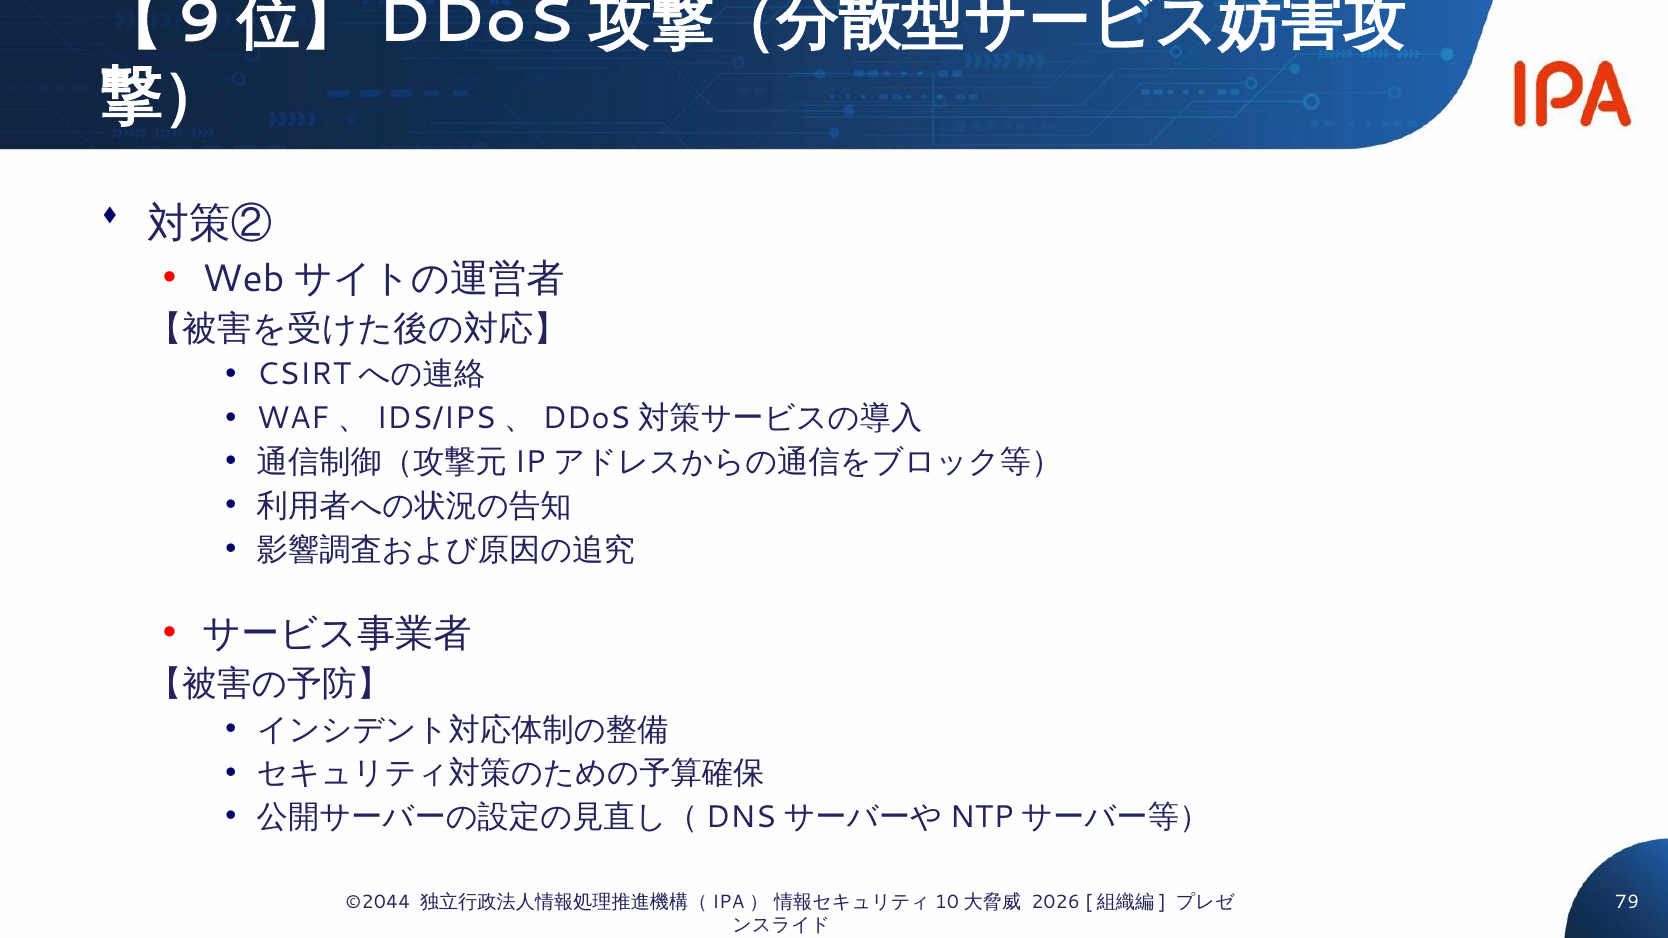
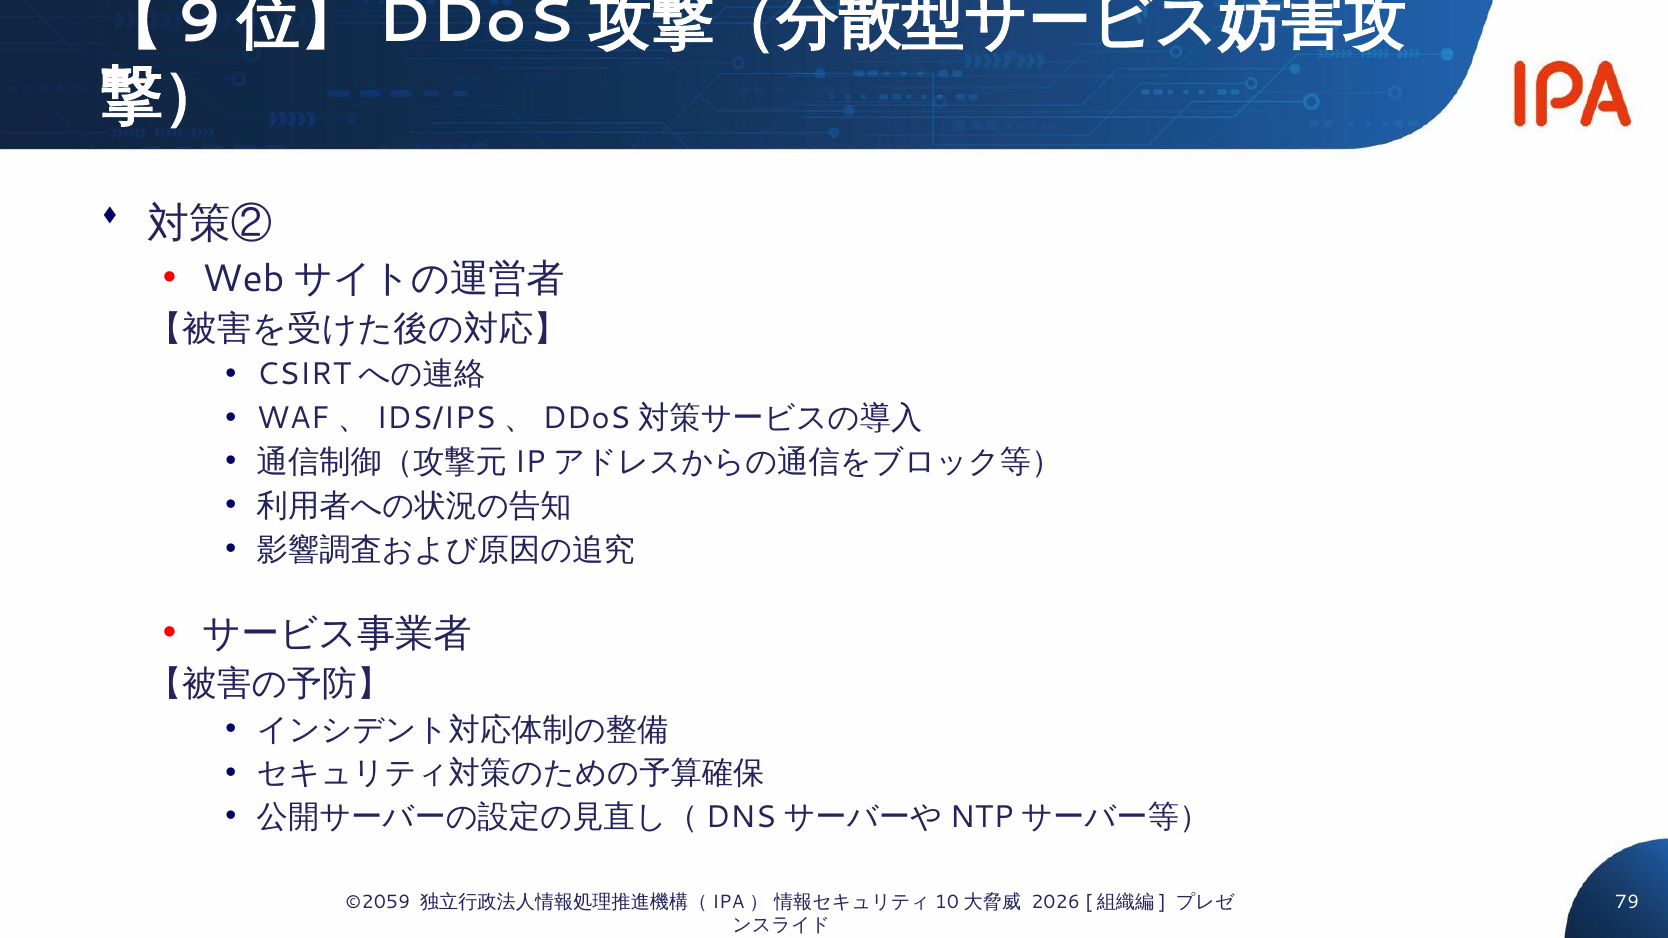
©2044: ©2044 -> ©2059
